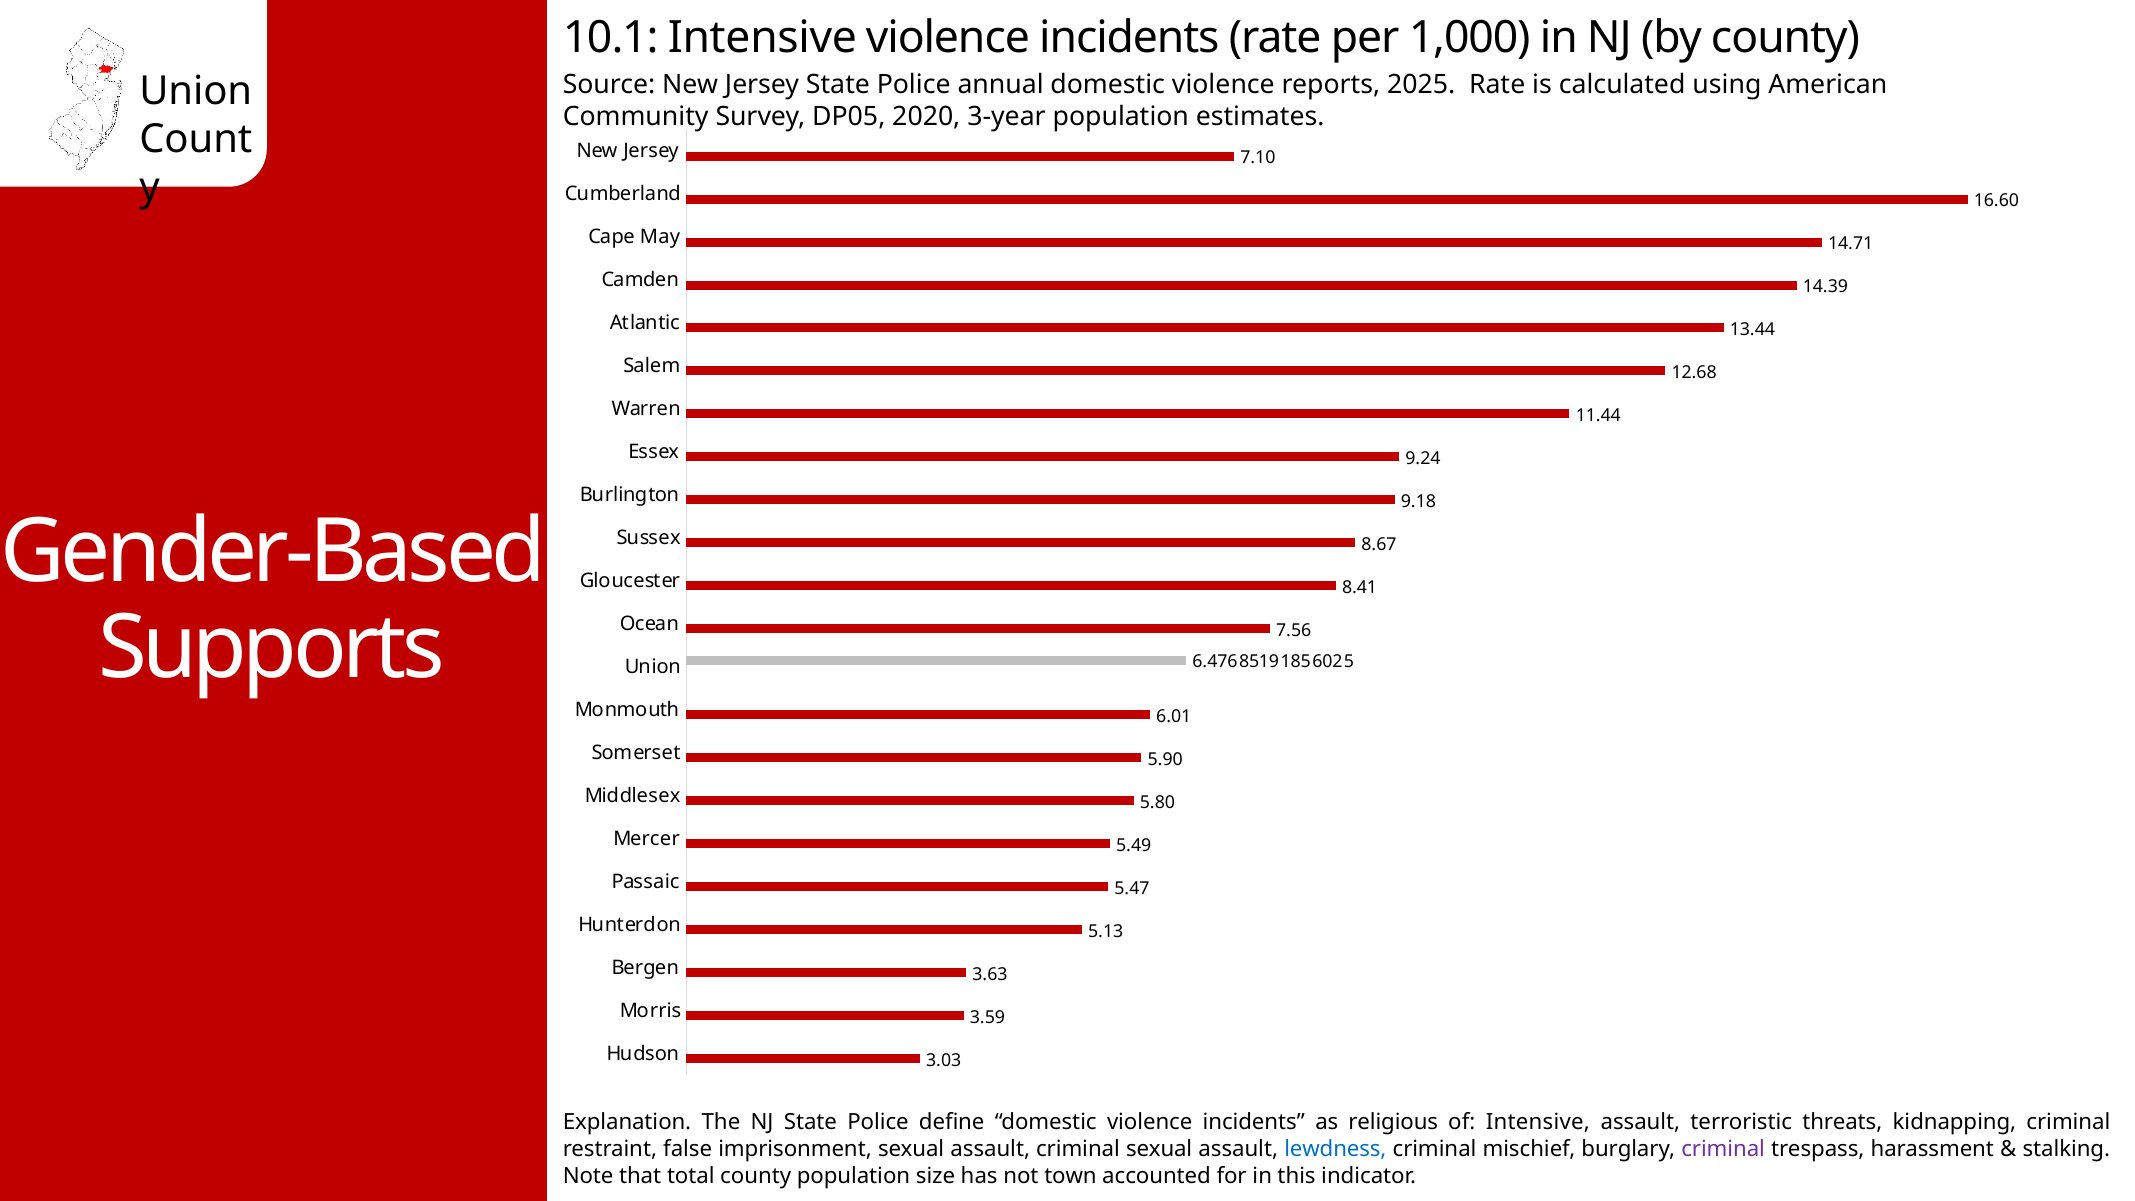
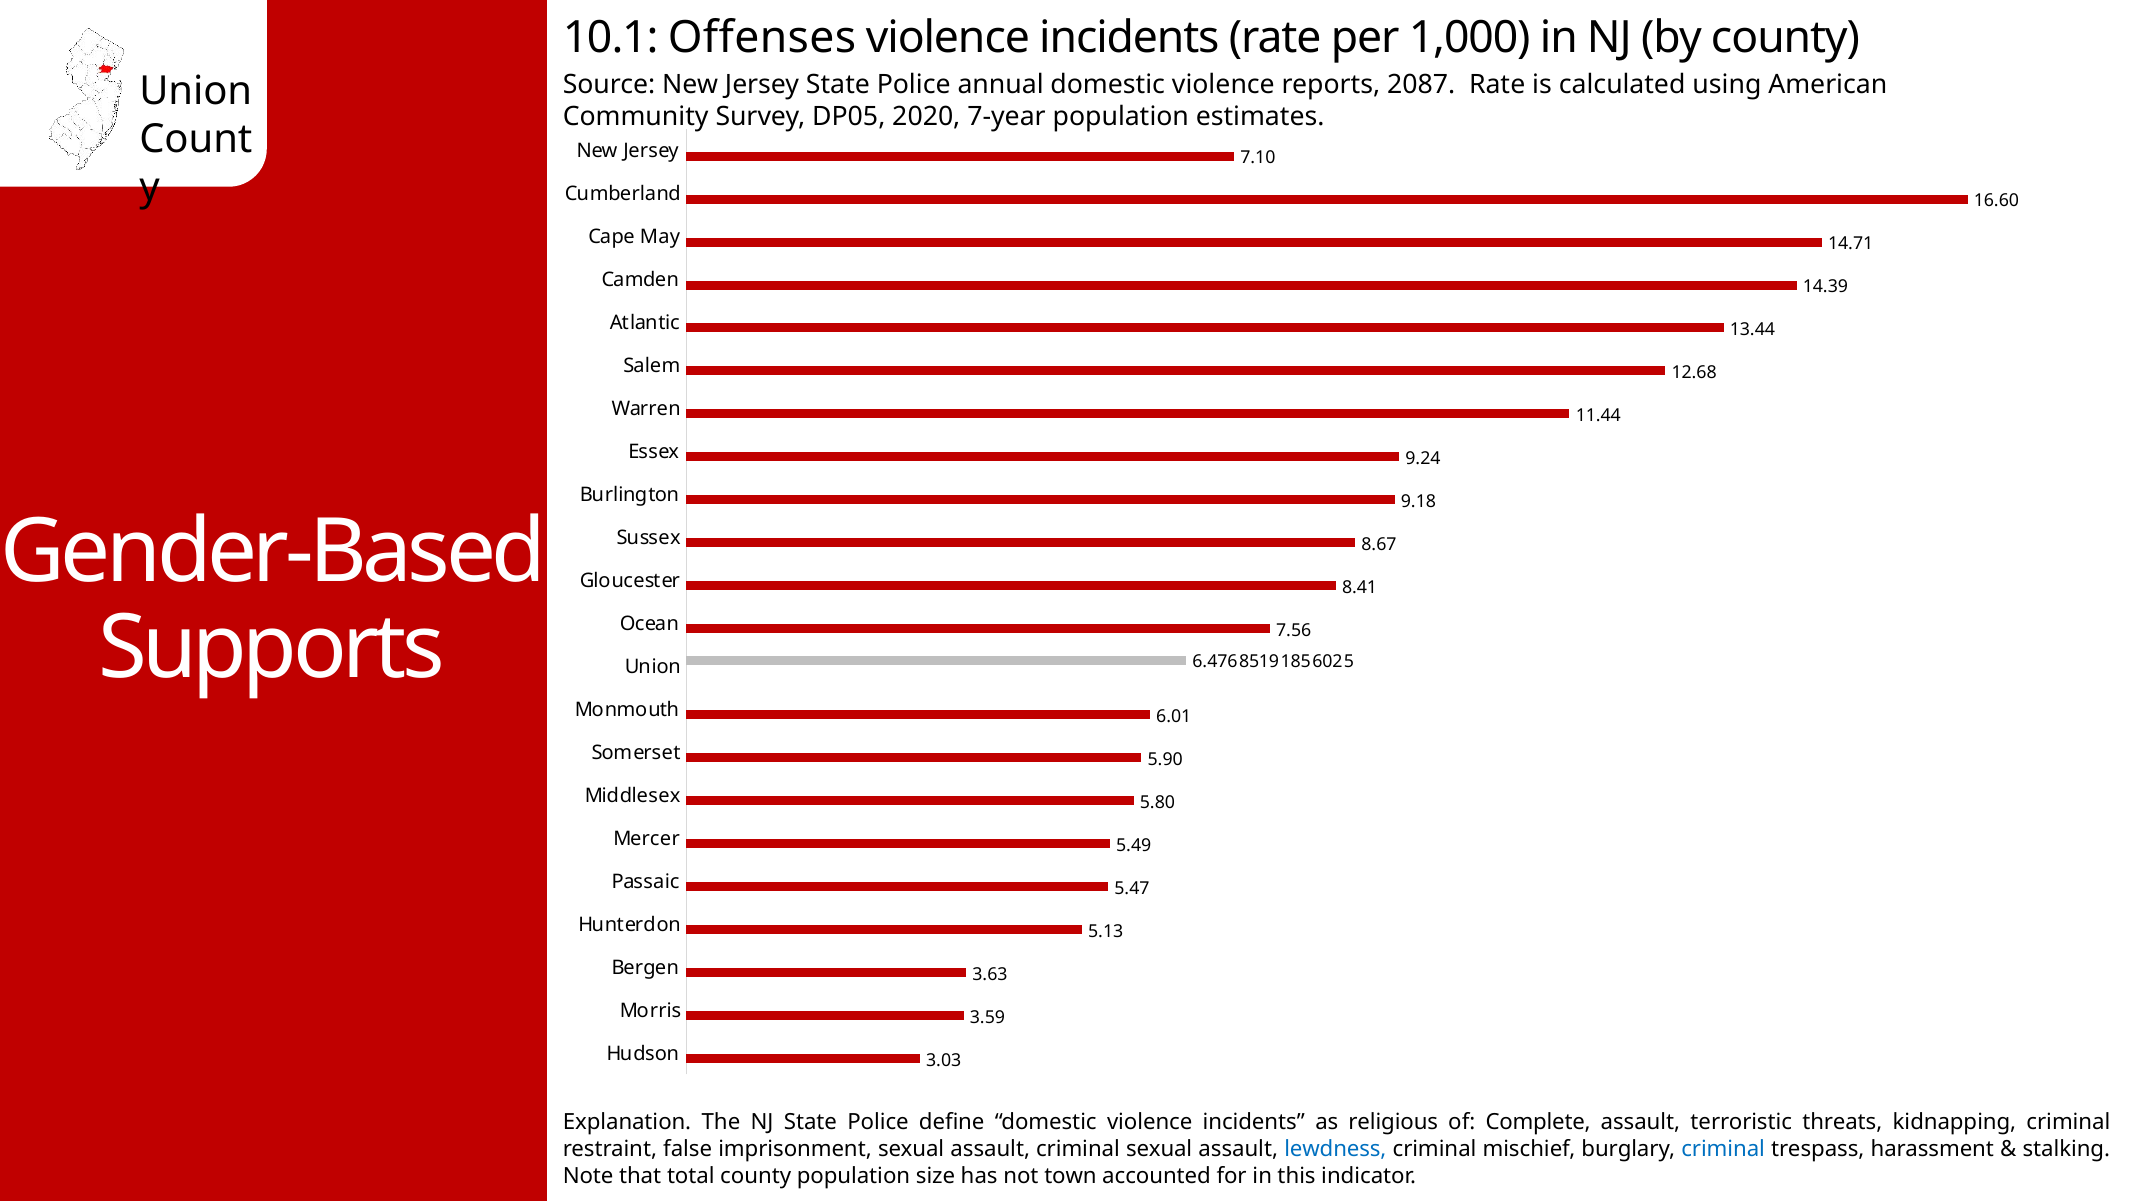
10.1 Intensive: Intensive -> Offenses
2025: 2025 -> 2087
3-year: 3-year -> 7-year
of Intensive: Intensive -> Complete
criminal at (1723, 1149) colour: purple -> blue
